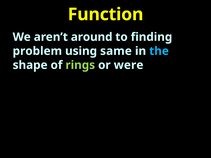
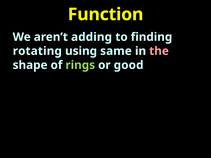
around: around -> adding
problem: problem -> rotating
the colour: light blue -> pink
were: were -> good
